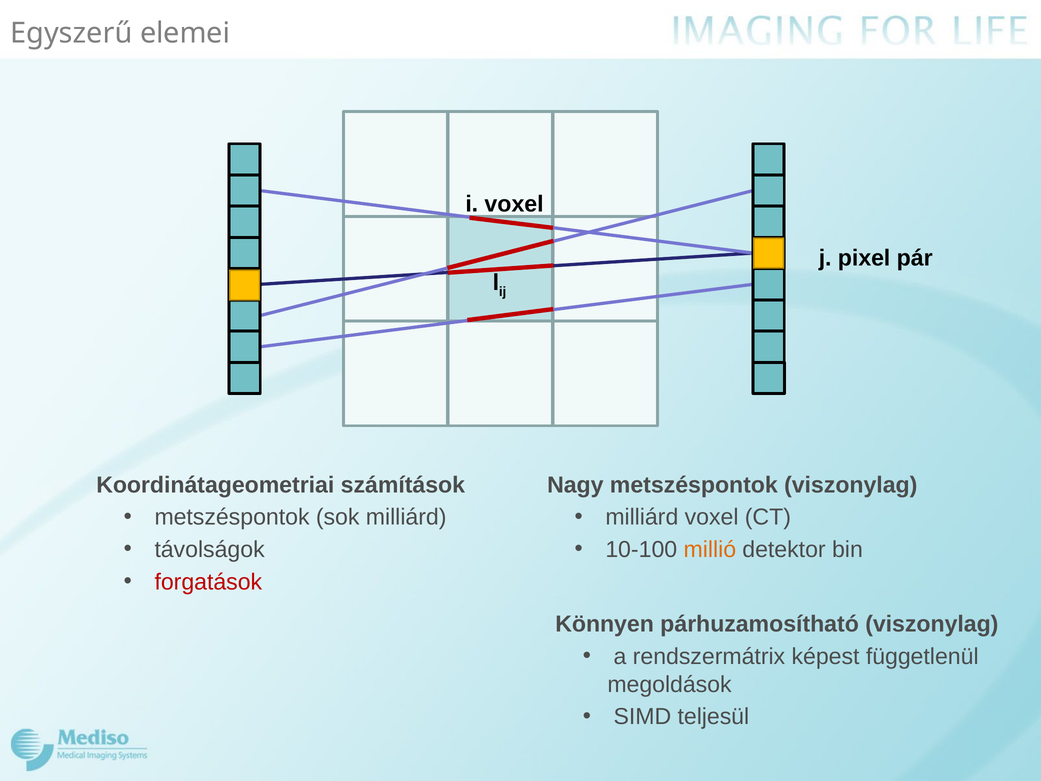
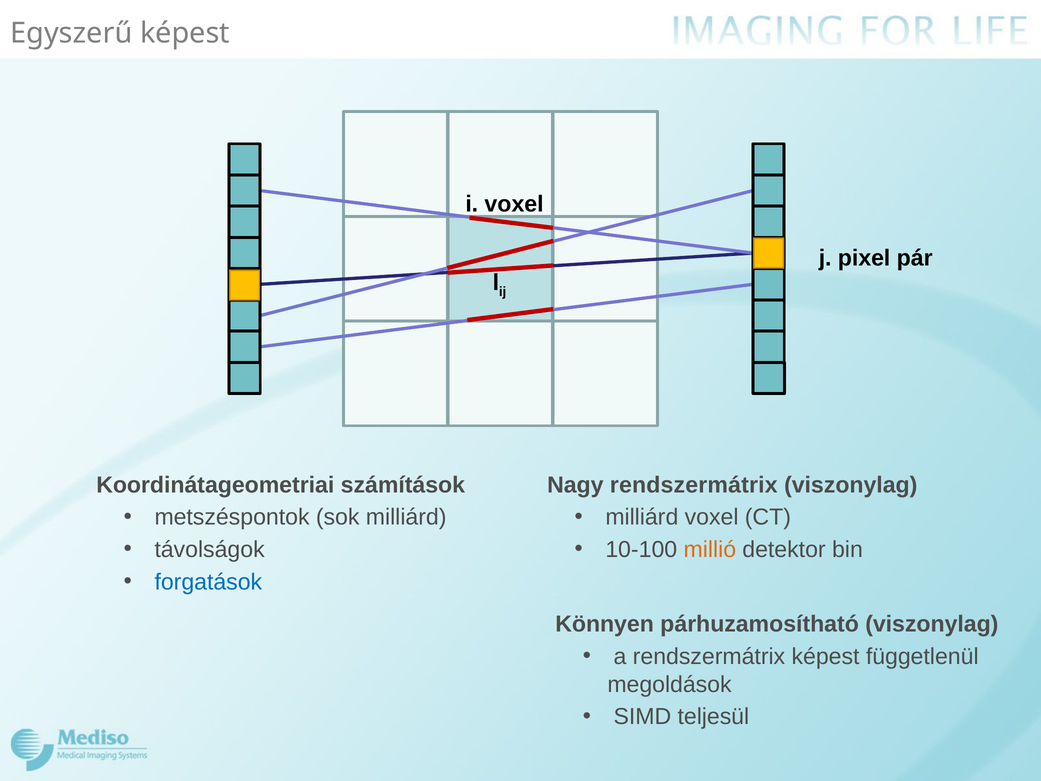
Egyszerű elemei: elemei -> képest
Nagy metszéspontok: metszéspontok -> rendszermátrix
forgatások colour: red -> blue
